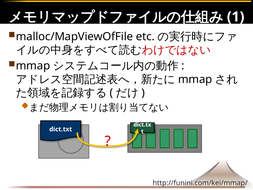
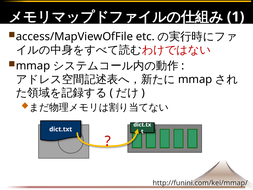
malloc/MapViewOfFile: malloc/MapViewOfFile -> access/MapViewOfFile
